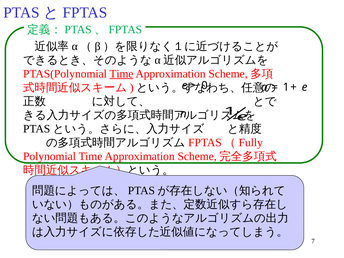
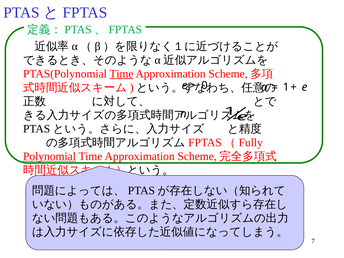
Polynomial underline: none -> present
